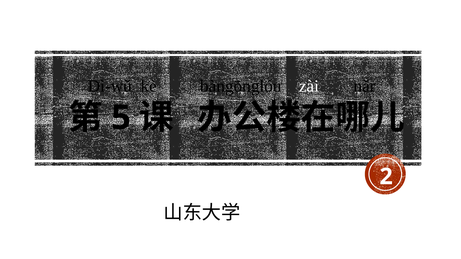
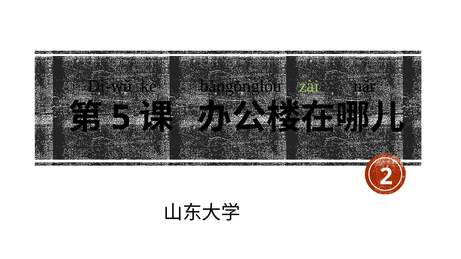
zài colour: white -> light green
